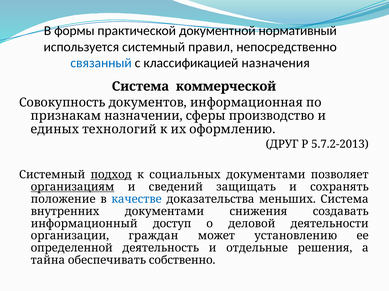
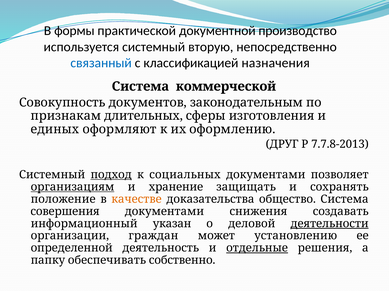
нормативный: нормативный -> производство
правил: правил -> вторую
информационная: информационная -> законодательным
назначении: назначении -> длительных
производство: производство -> изготовления
технологий: технологий -> оформляют
5.7.2-2013: 5.7.2-2013 -> 7.7.8-2013
сведений: сведений -> хранение
качестве colour: blue -> orange
меньших: меньших -> общество
внутренних: внутренних -> совершения
доступ: доступ -> указан
деятельности underline: none -> present
отдельные underline: none -> present
тайна: тайна -> папку
